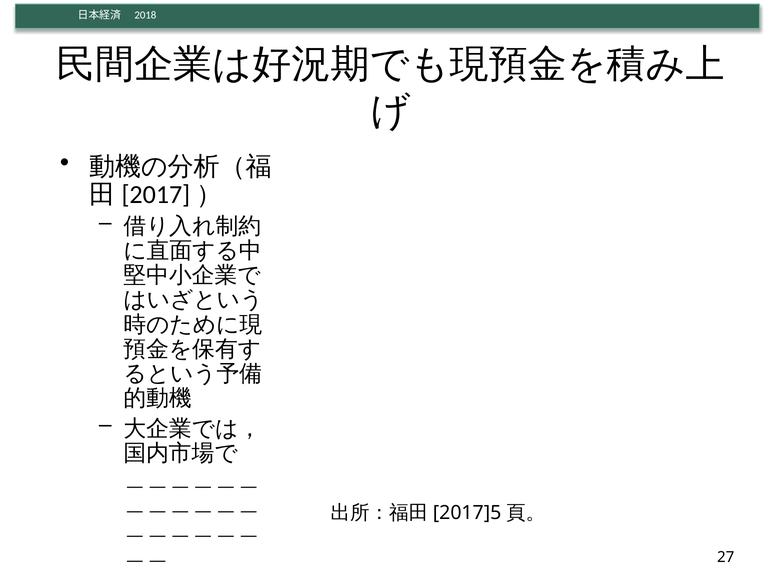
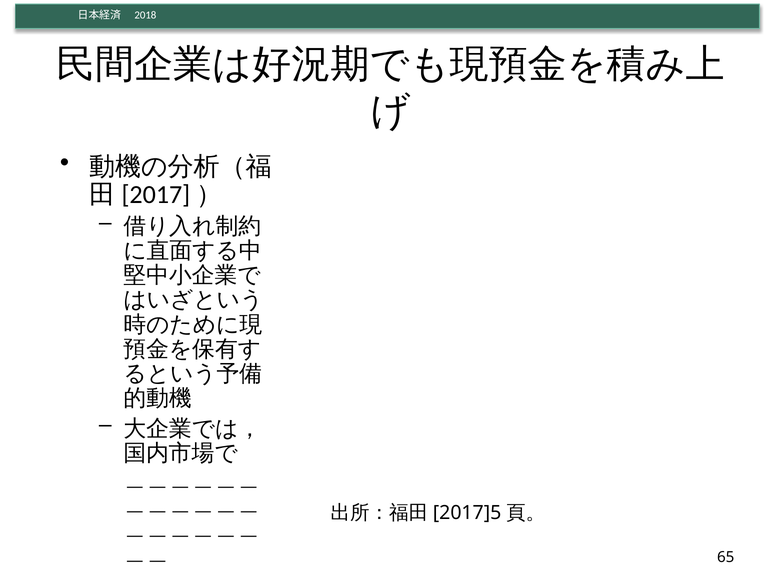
27: 27 -> 65
